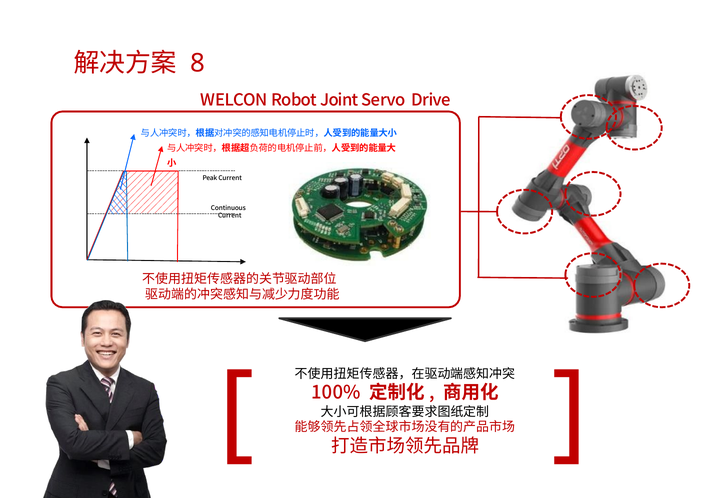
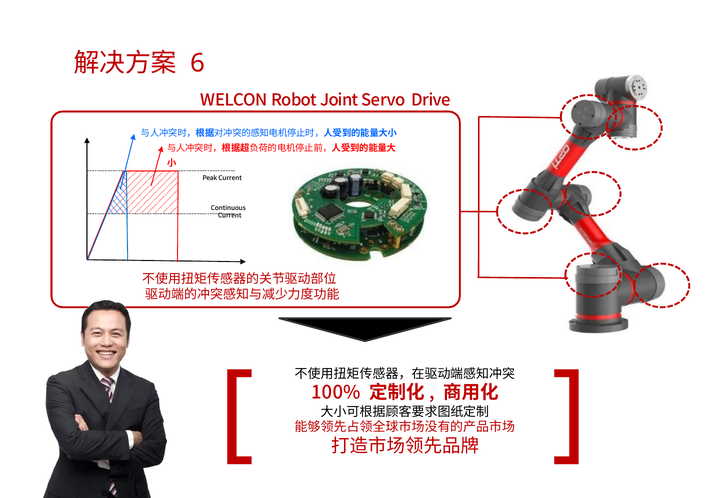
8: 8 -> 6
